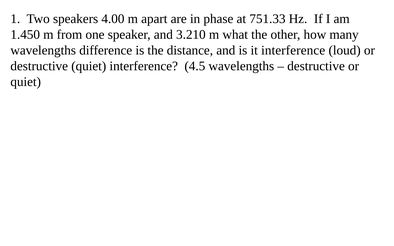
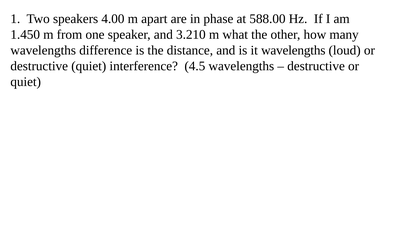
751.33: 751.33 -> 588.00
it interference: interference -> wavelengths
